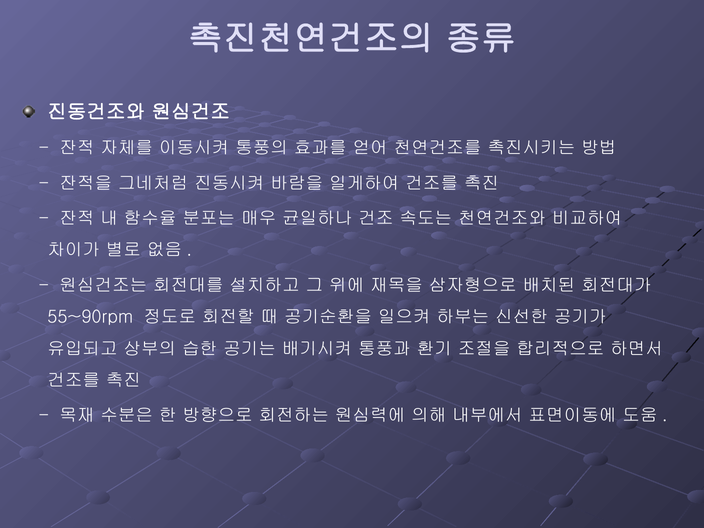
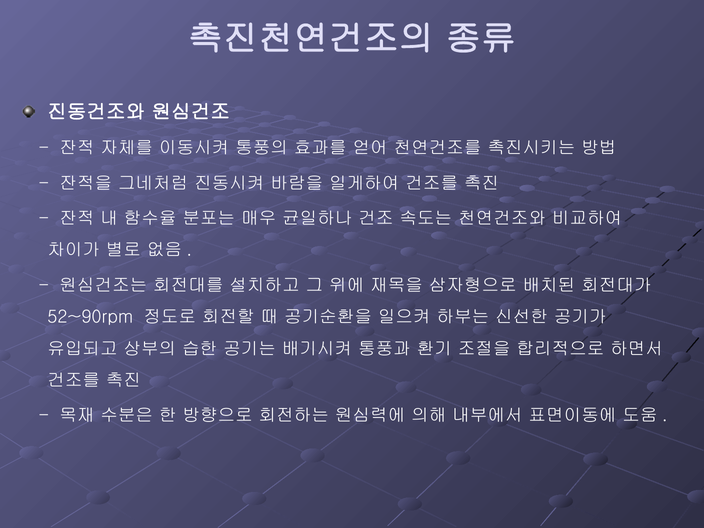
55~90rpm: 55~90rpm -> 52~90rpm
